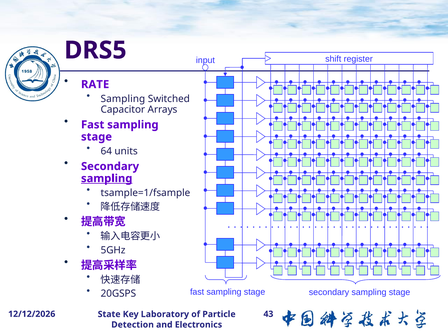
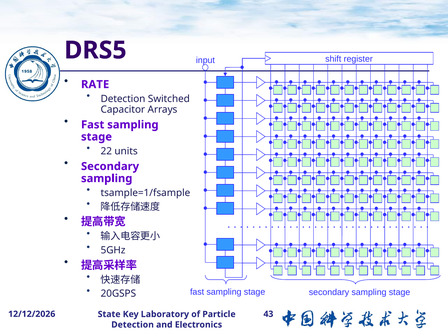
Sampling at (123, 99): Sampling -> Detection
64: 64 -> 22
sampling at (107, 178) underline: present -> none
